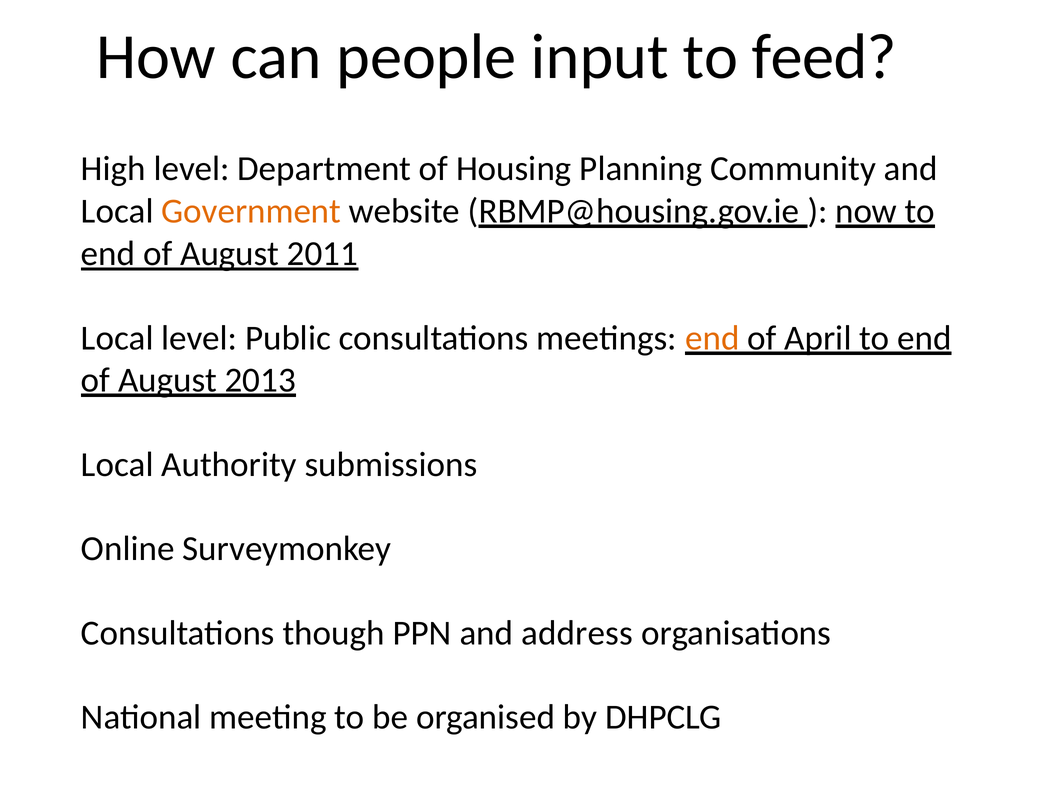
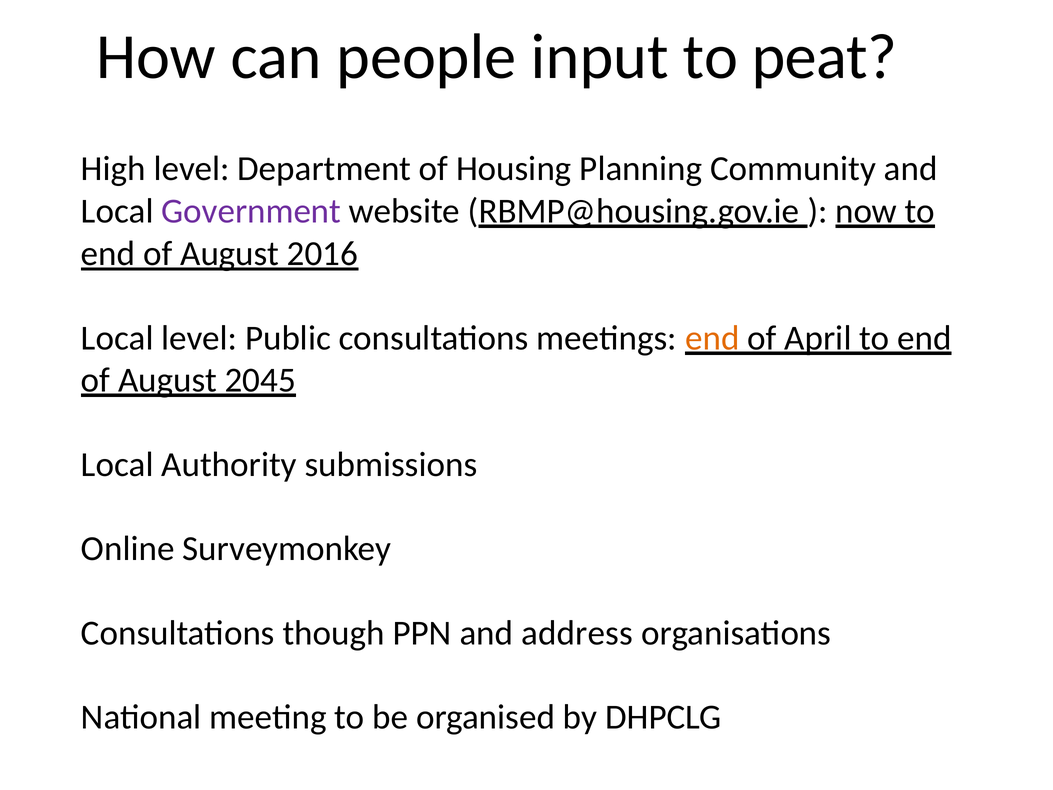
feed: feed -> peat
Government colour: orange -> purple
2011: 2011 -> 2016
2013: 2013 -> 2045
